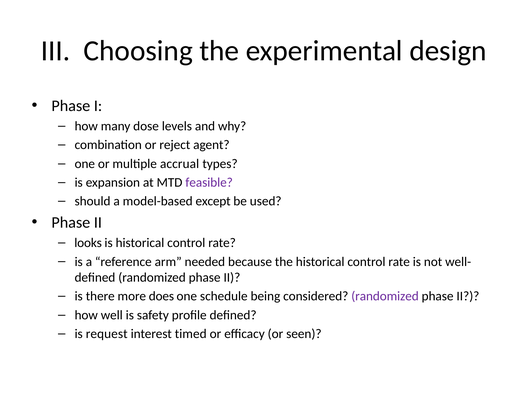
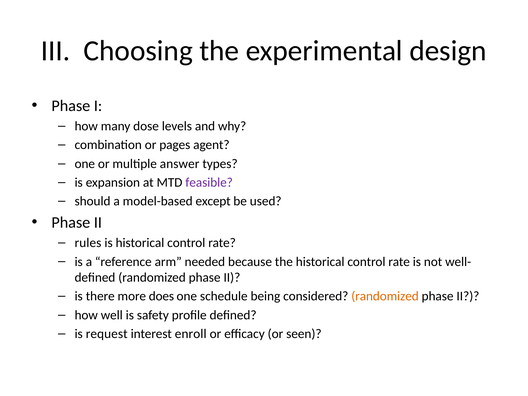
reject: reject -> pages
accrual: accrual -> answer
looks: looks -> rules
randomized at (385, 296) colour: purple -> orange
timed: timed -> enroll
